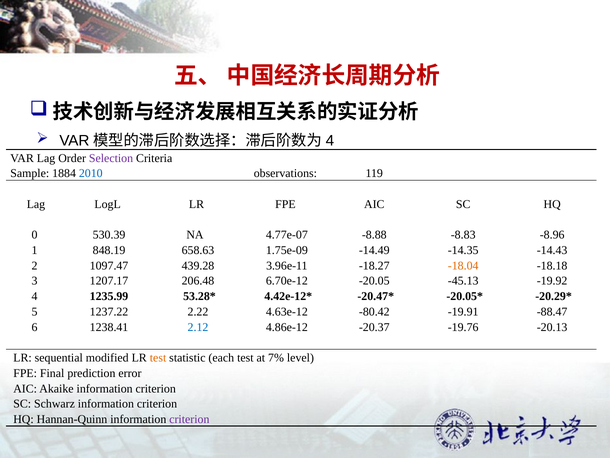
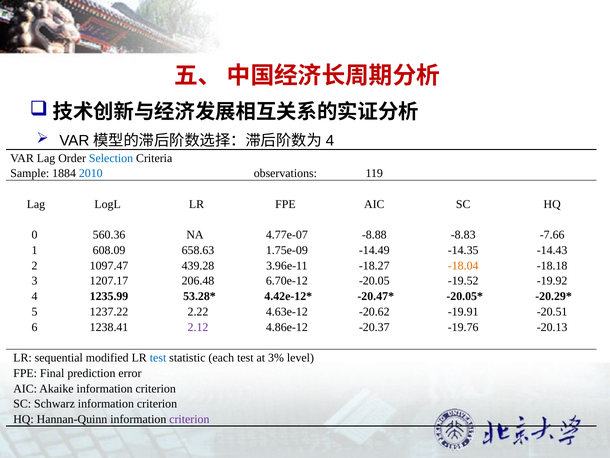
Selection colour: purple -> blue
530.39: 530.39 -> 560.36
-8.96: -8.96 -> -7.66
848.19: 848.19 -> 608.09
-45.13: -45.13 -> -19.52
-80.42: -80.42 -> -20.62
-88.47: -88.47 -> -20.51
2.12 colour: blue -> purple
test at (158, 357) colour: orange -> blue
7%: 7% -> 3%
